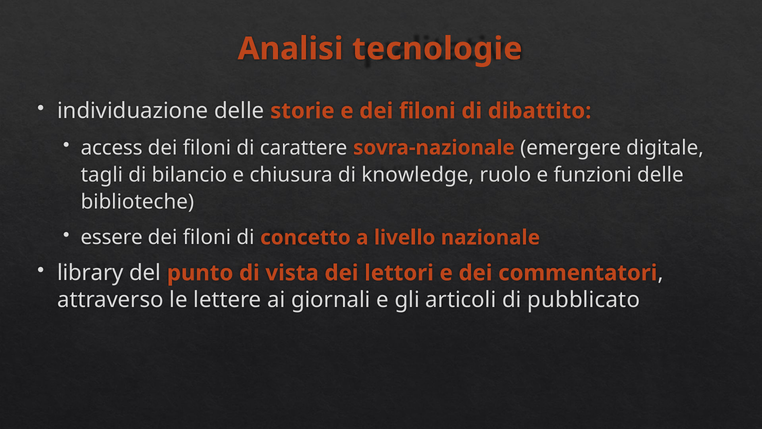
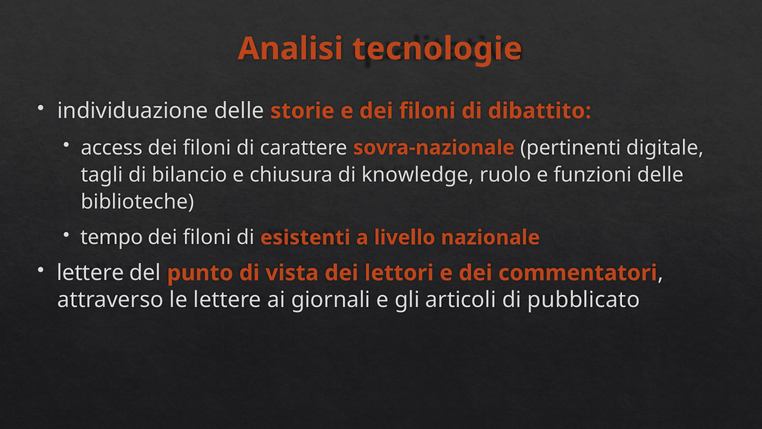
emergere: emergere -> pertinenti
essere: essere -> tempo
concetto: concetto -> esistenti
library at (90, 273): library -> lettere
